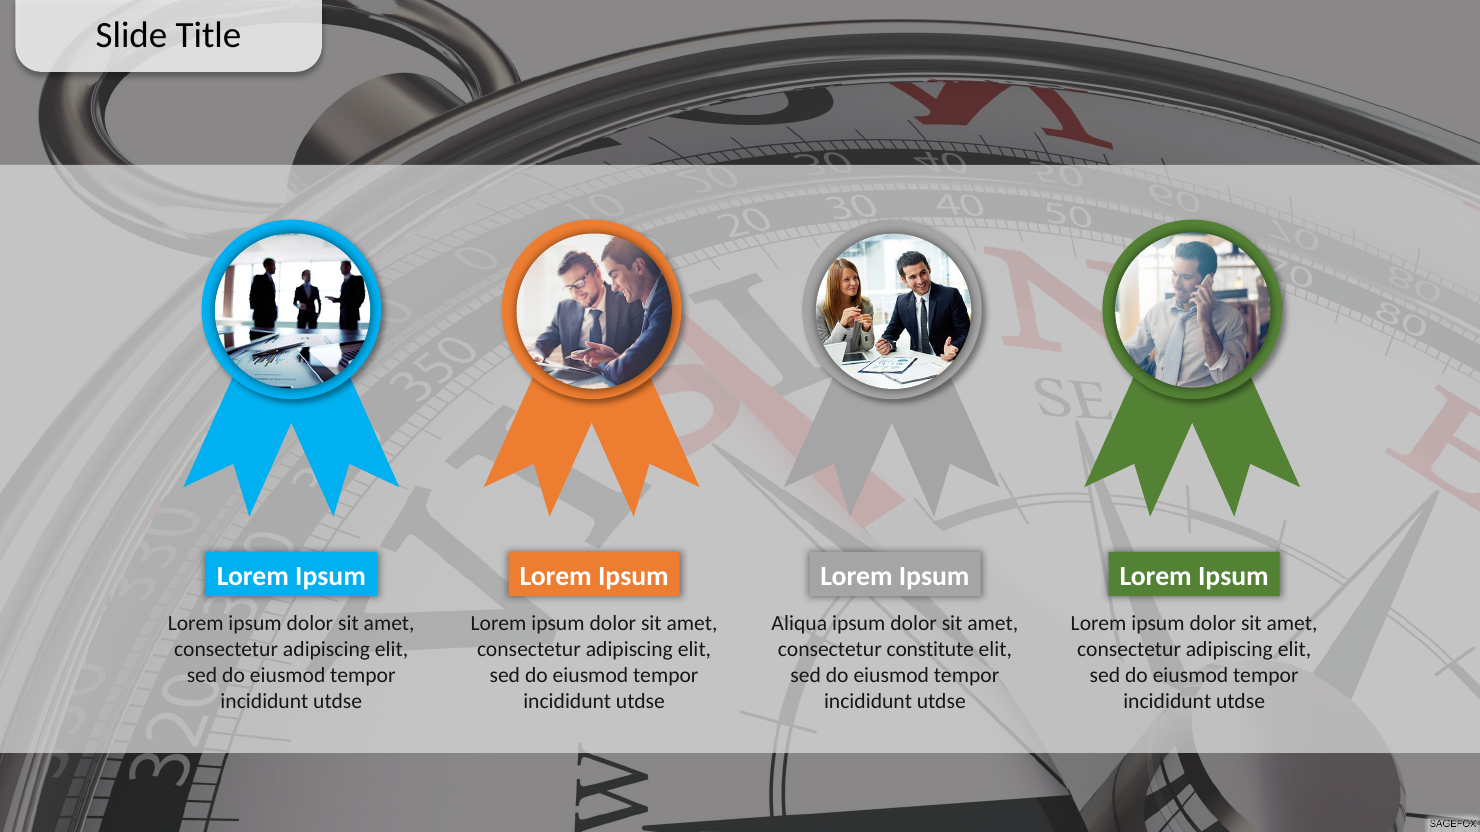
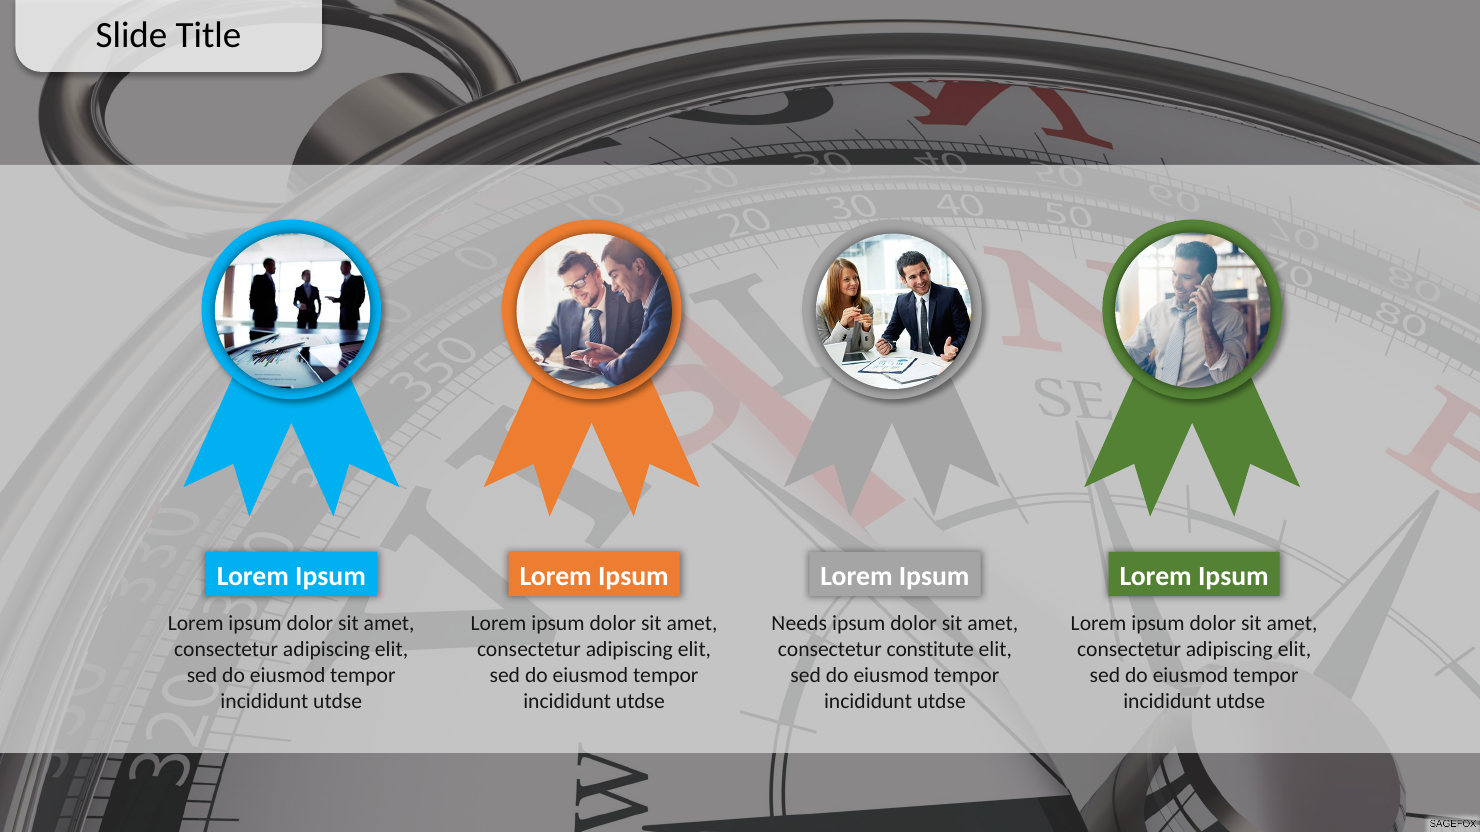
Aliqua: Aliqua -> Needs
